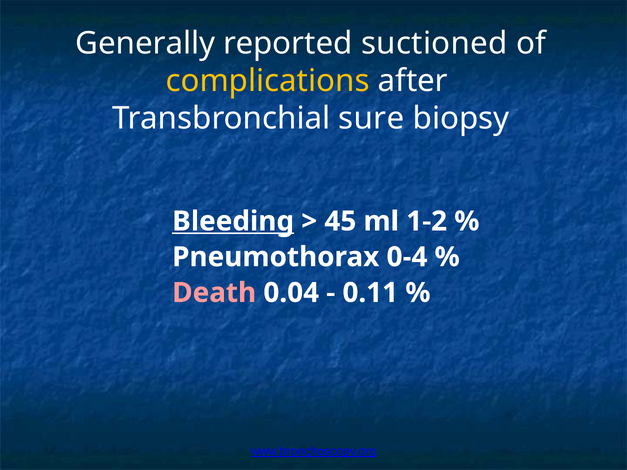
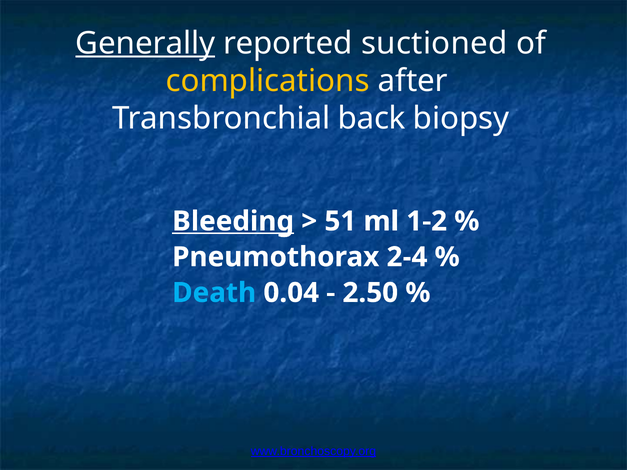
Generally underline: none -> present
sure: sure -> back
45: 45 -> 51
0-4: 0-4 -> 2-4
Death colour: pink -> light blue
0.11: 0.11 -> 2.50
